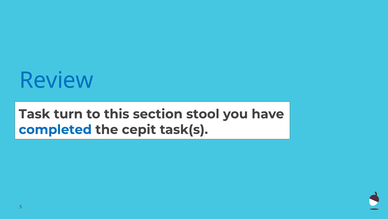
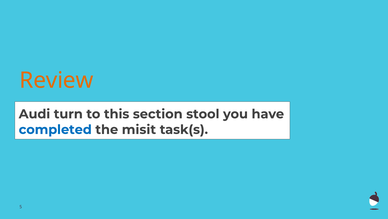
Review colour: blue -> orange
Task: Task -> Audi
cepit: cepit -> misit
